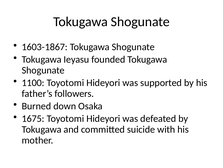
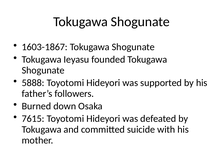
1100: 1100 -> 5888
1675: 1675 -> 7615
